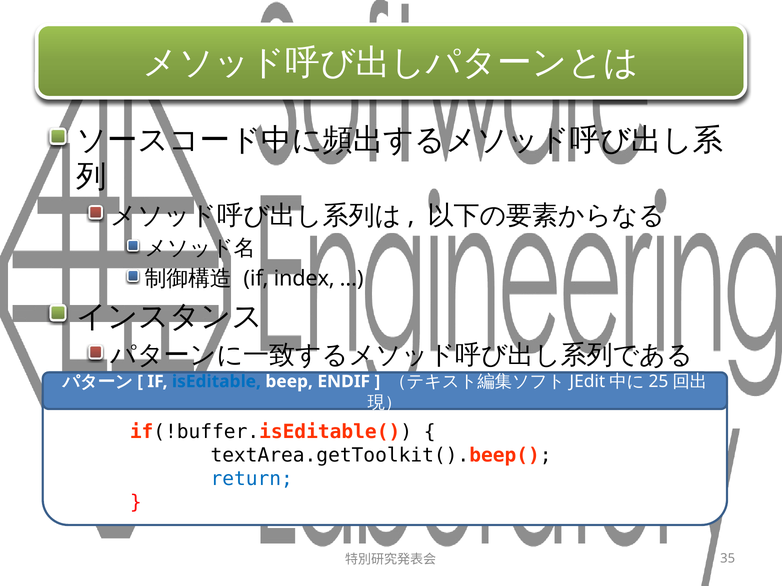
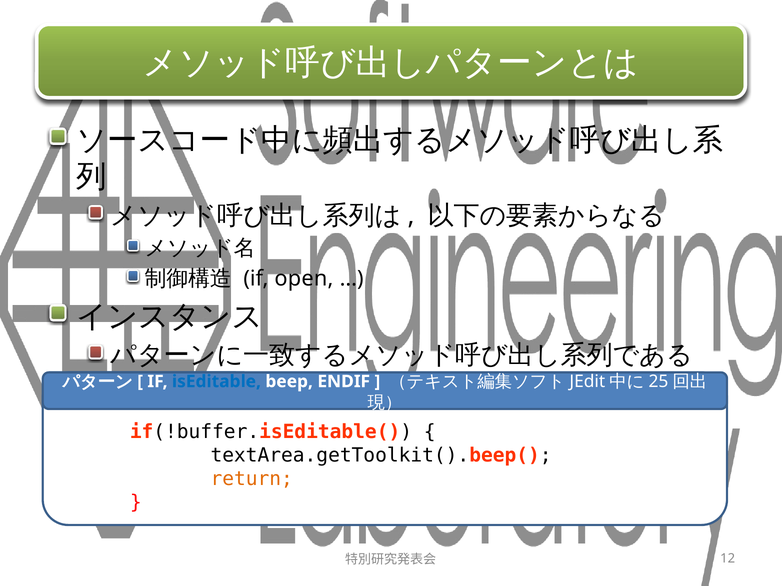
index: index -> open
return colour: blue -> orange
35: 35 -> 12
